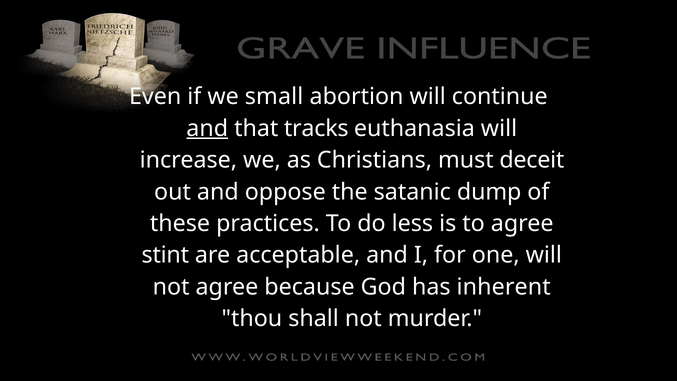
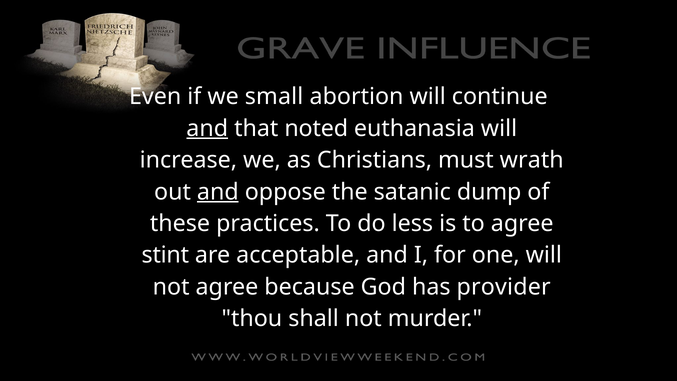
tracks: tracks -> noted
deceit: deceit -> wrath
and at (218, 192) underline: none -> present
inherent: inherent -> provider
